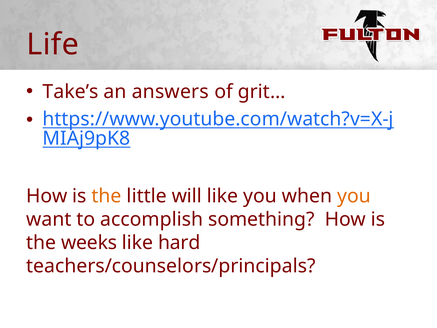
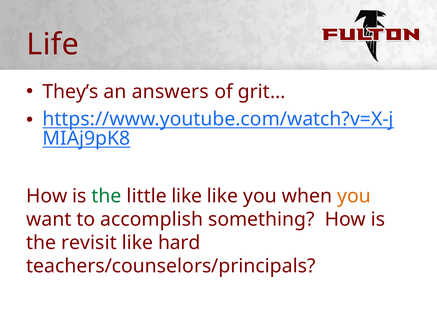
Take’s: Take’s -> They’s
the at (107, 196) colour: orange -> green
little will: will -> like
weeks: weeks -> revisit
